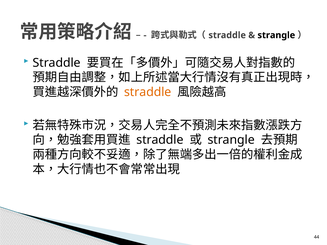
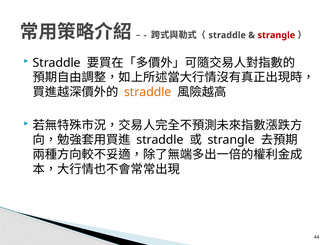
strangle at (276, 35) colour: black -> red
